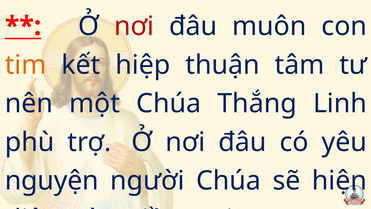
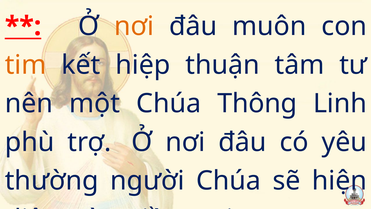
nơi at (134, 26) colour: red -> orange
Thắng: Thắng -> Thông
nguyện: nguyện -> thường
